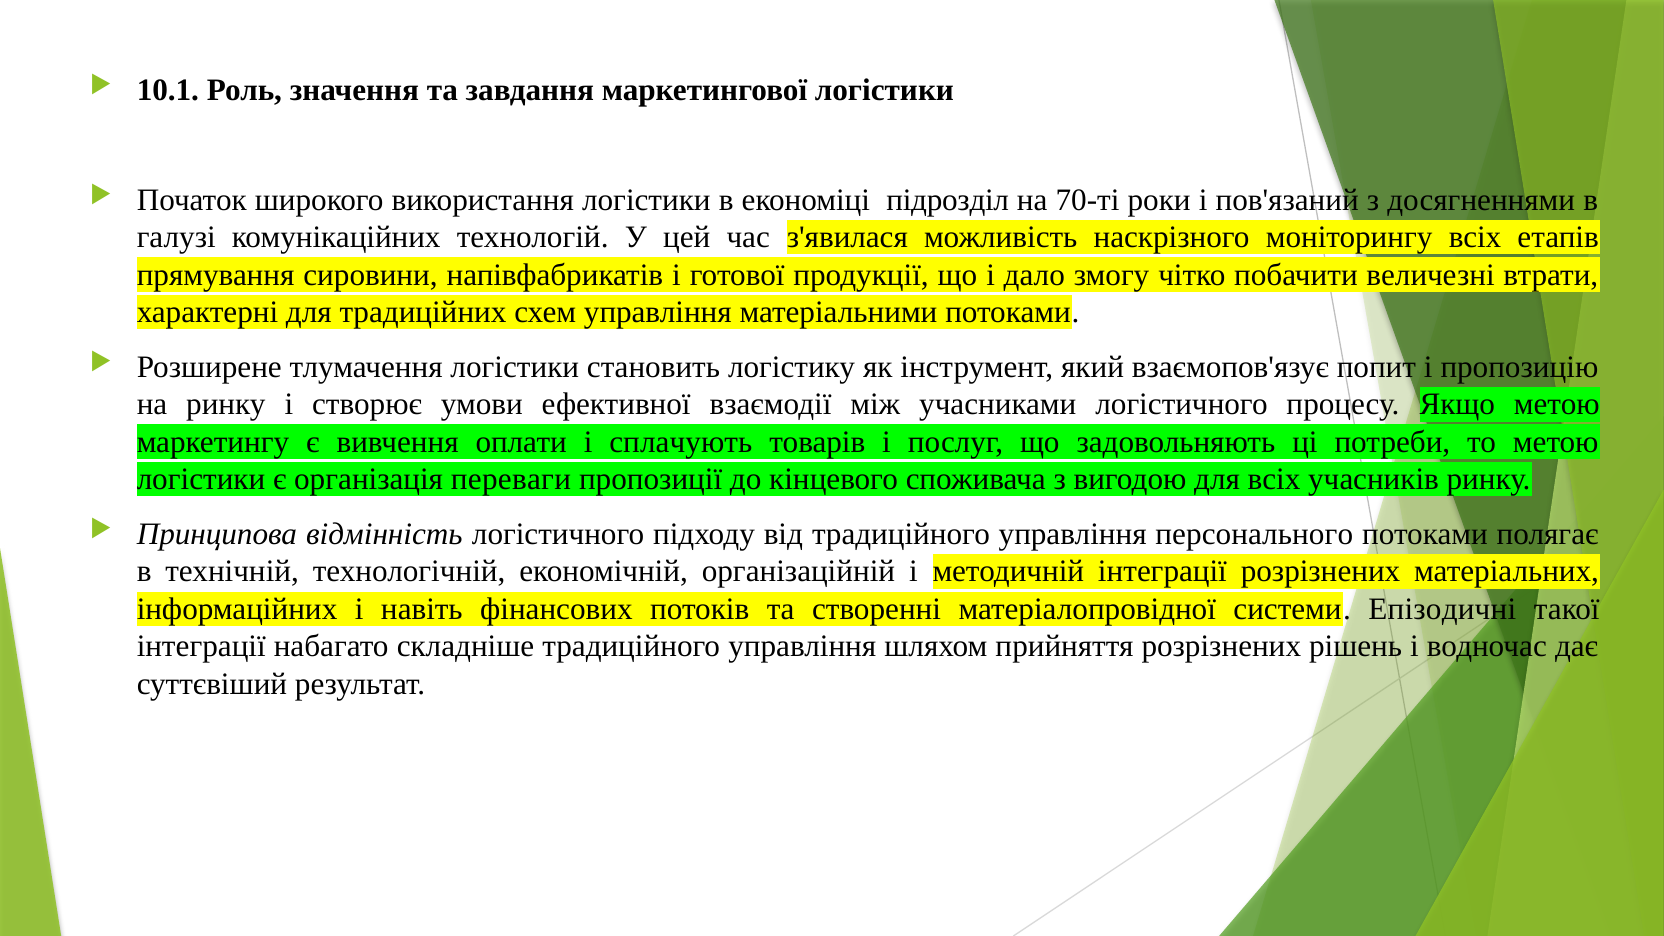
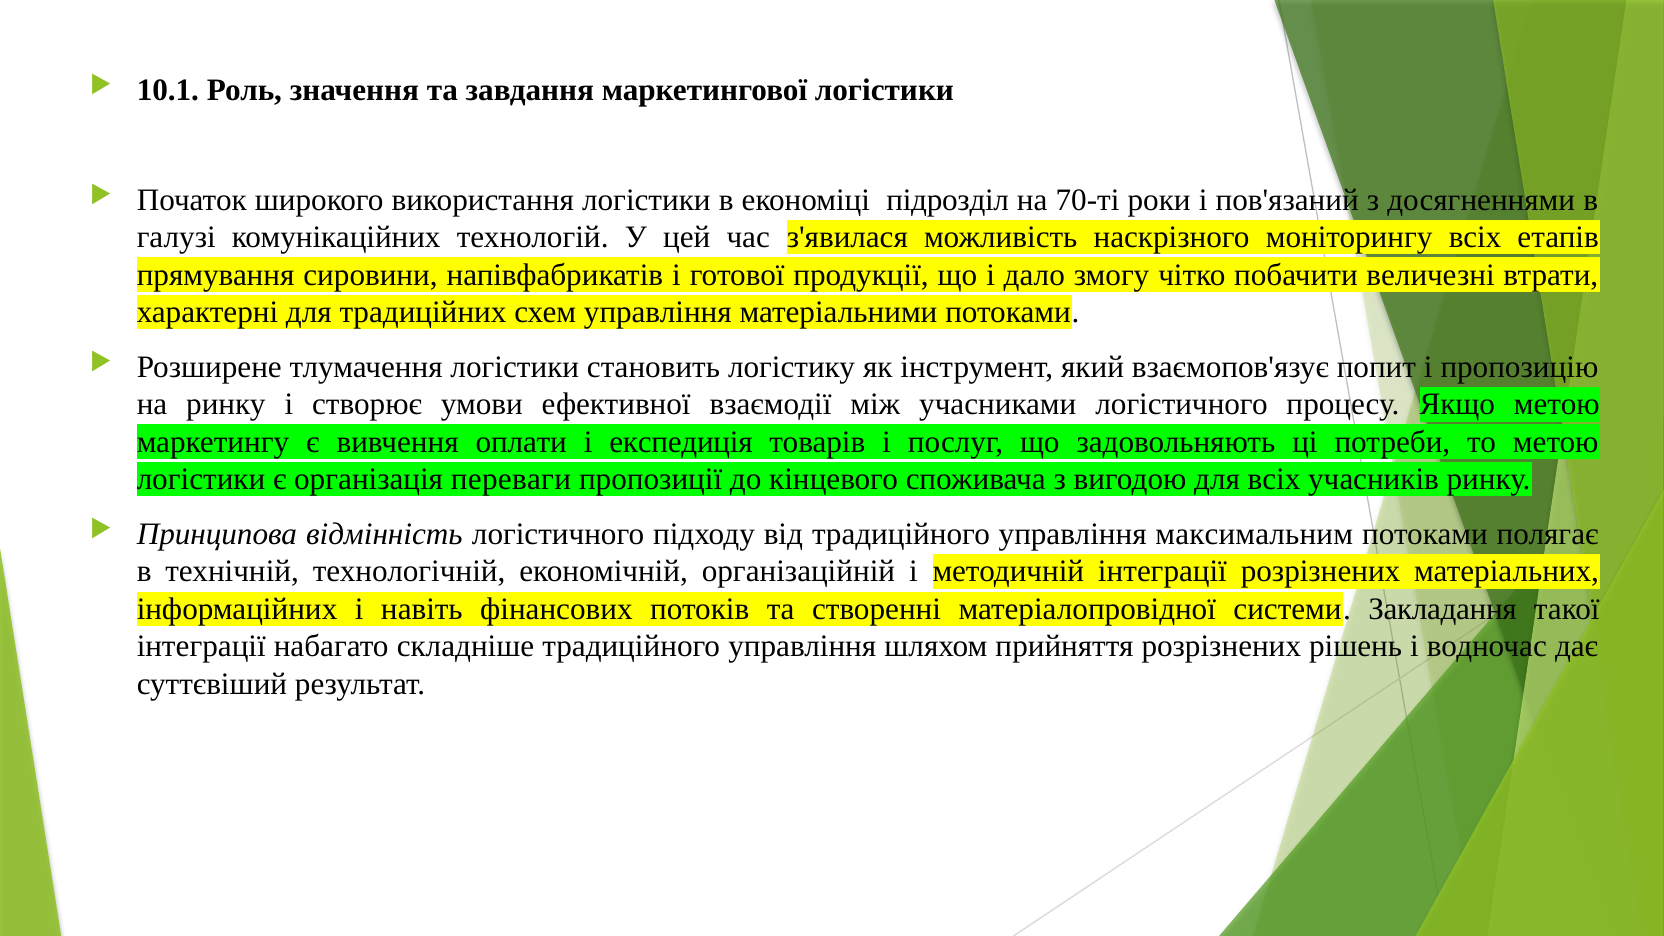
сплачують: сплачують -> експедиція
персонального: персонального -> максимальним
Епізодичні: Епізодичні -> Закладання
